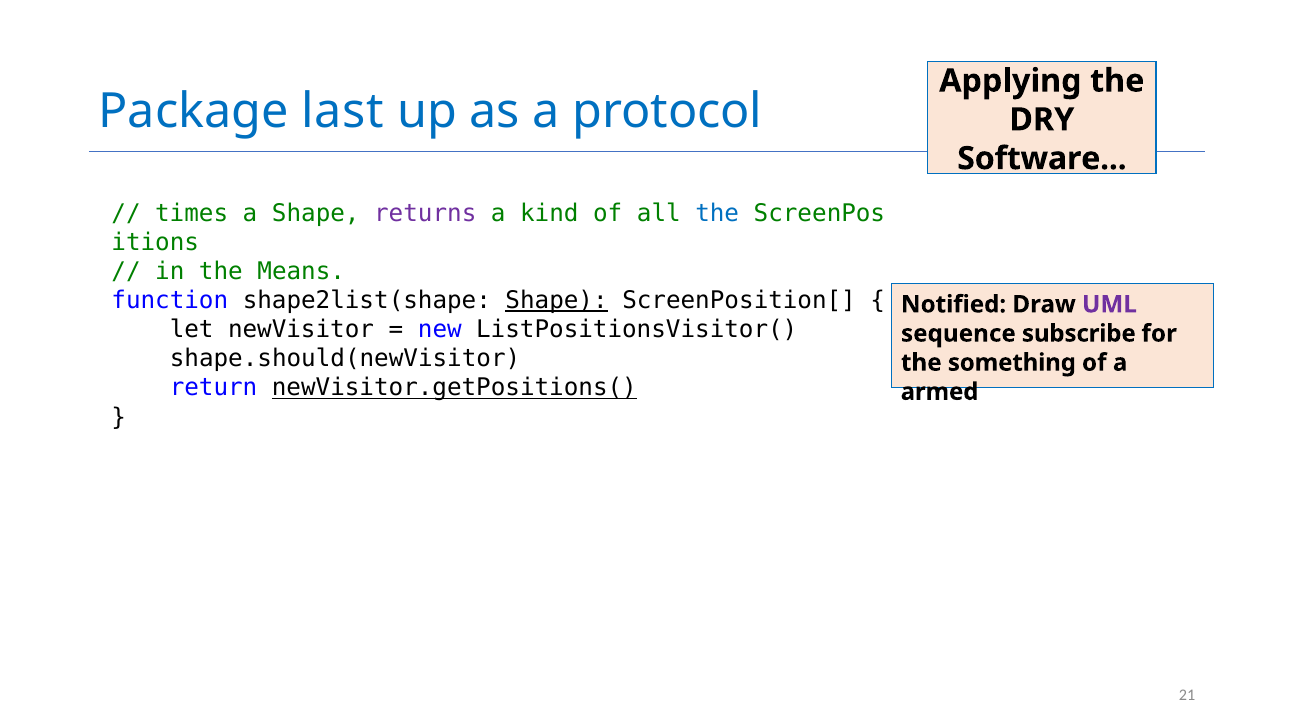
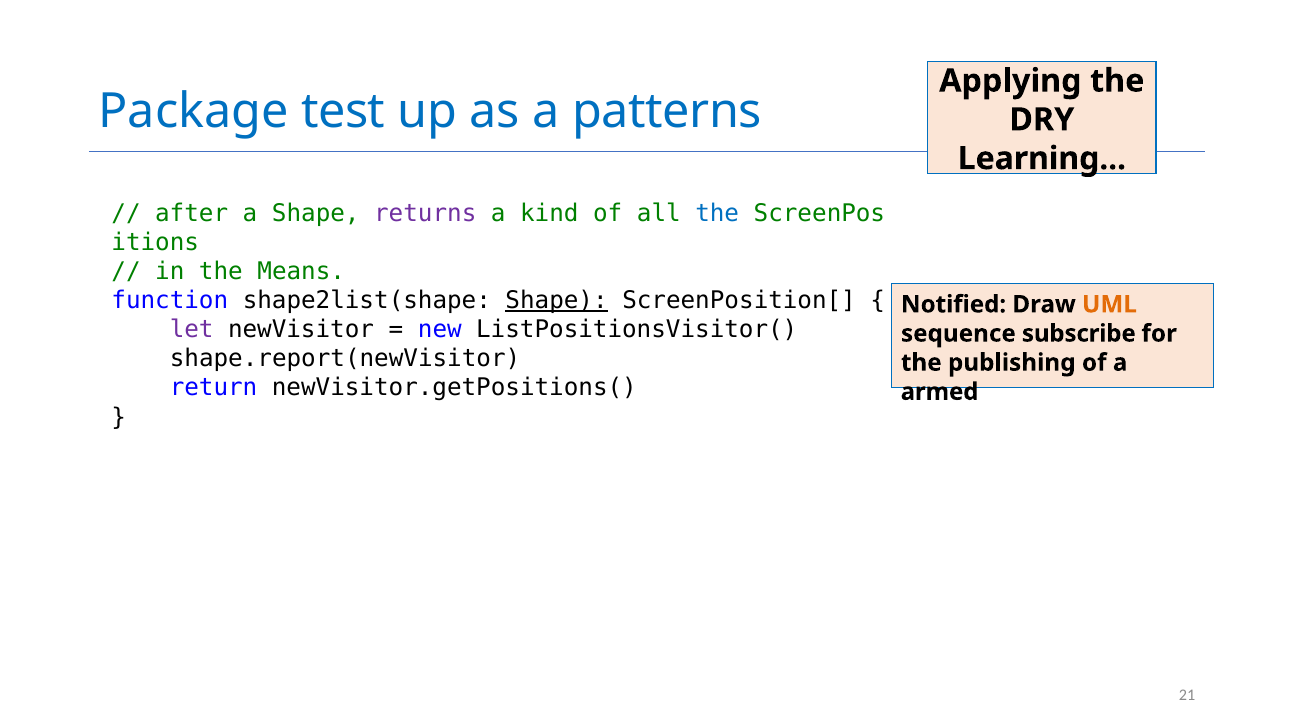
last: last -> test
protocol: protocol -> patterns
Software: Software -> Learning
times: times -> after
UML colour: purple -> orange
let colour: black -> purple
shape.should(newVisitor: shape.should(newVisitor -> shape.report(newVisitor
something: something -> publishing
newVisitor.getPositions( underline: present -> none
